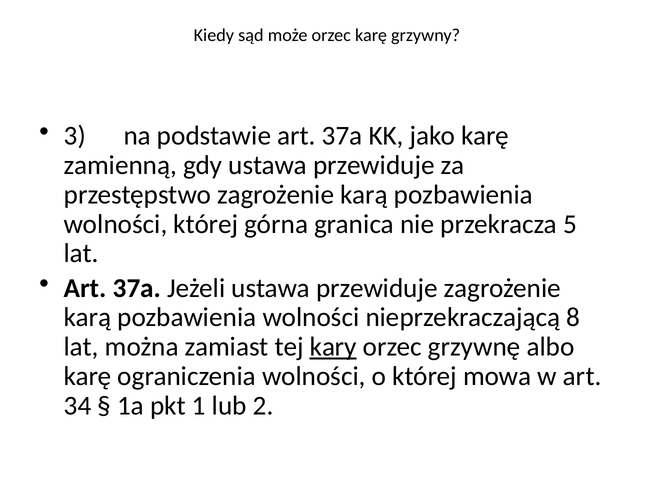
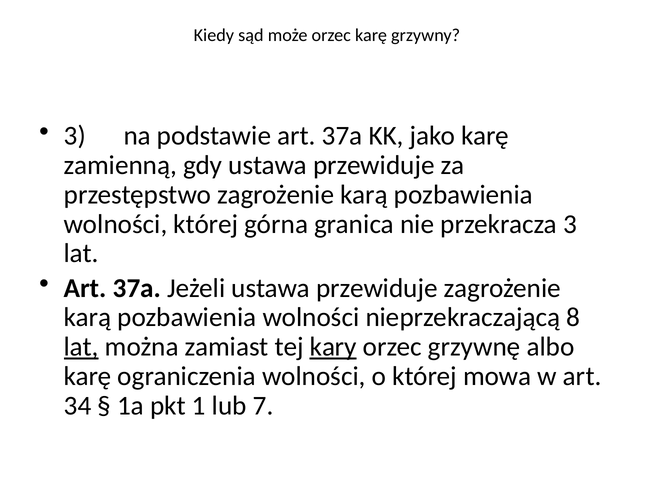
przekracza 5: 5 -> 3
lat at (81, 347) underline: none -> present
2: 2 -> 7
